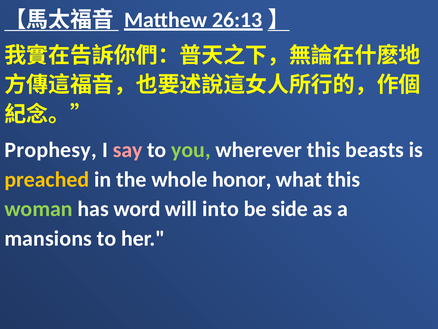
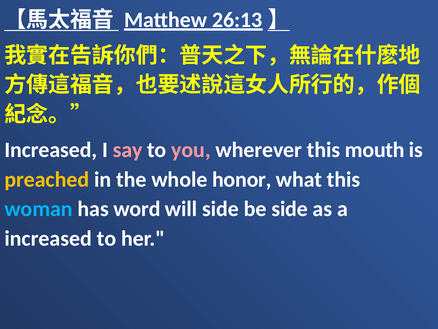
Prophesy at (51, 150): Prophesy -> Increased
you colour: light green -> pink
beasts: beasts -> mouth
woman colour: light green -> light blue
will into: into -> side
mansions at (48, 238): mansions -> increased
